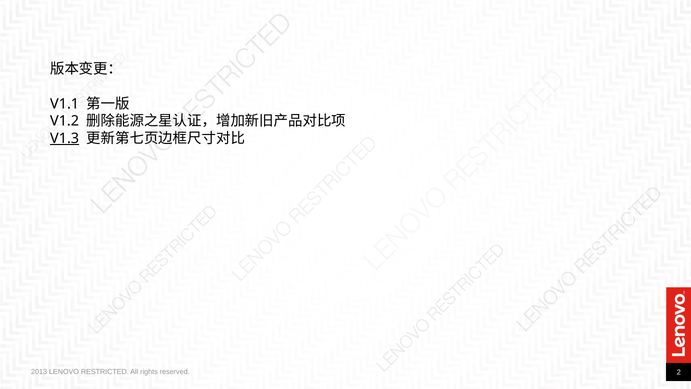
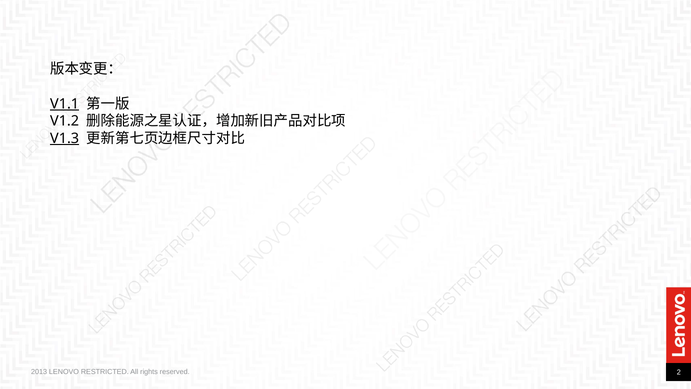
V1.1 underline: none -> present
